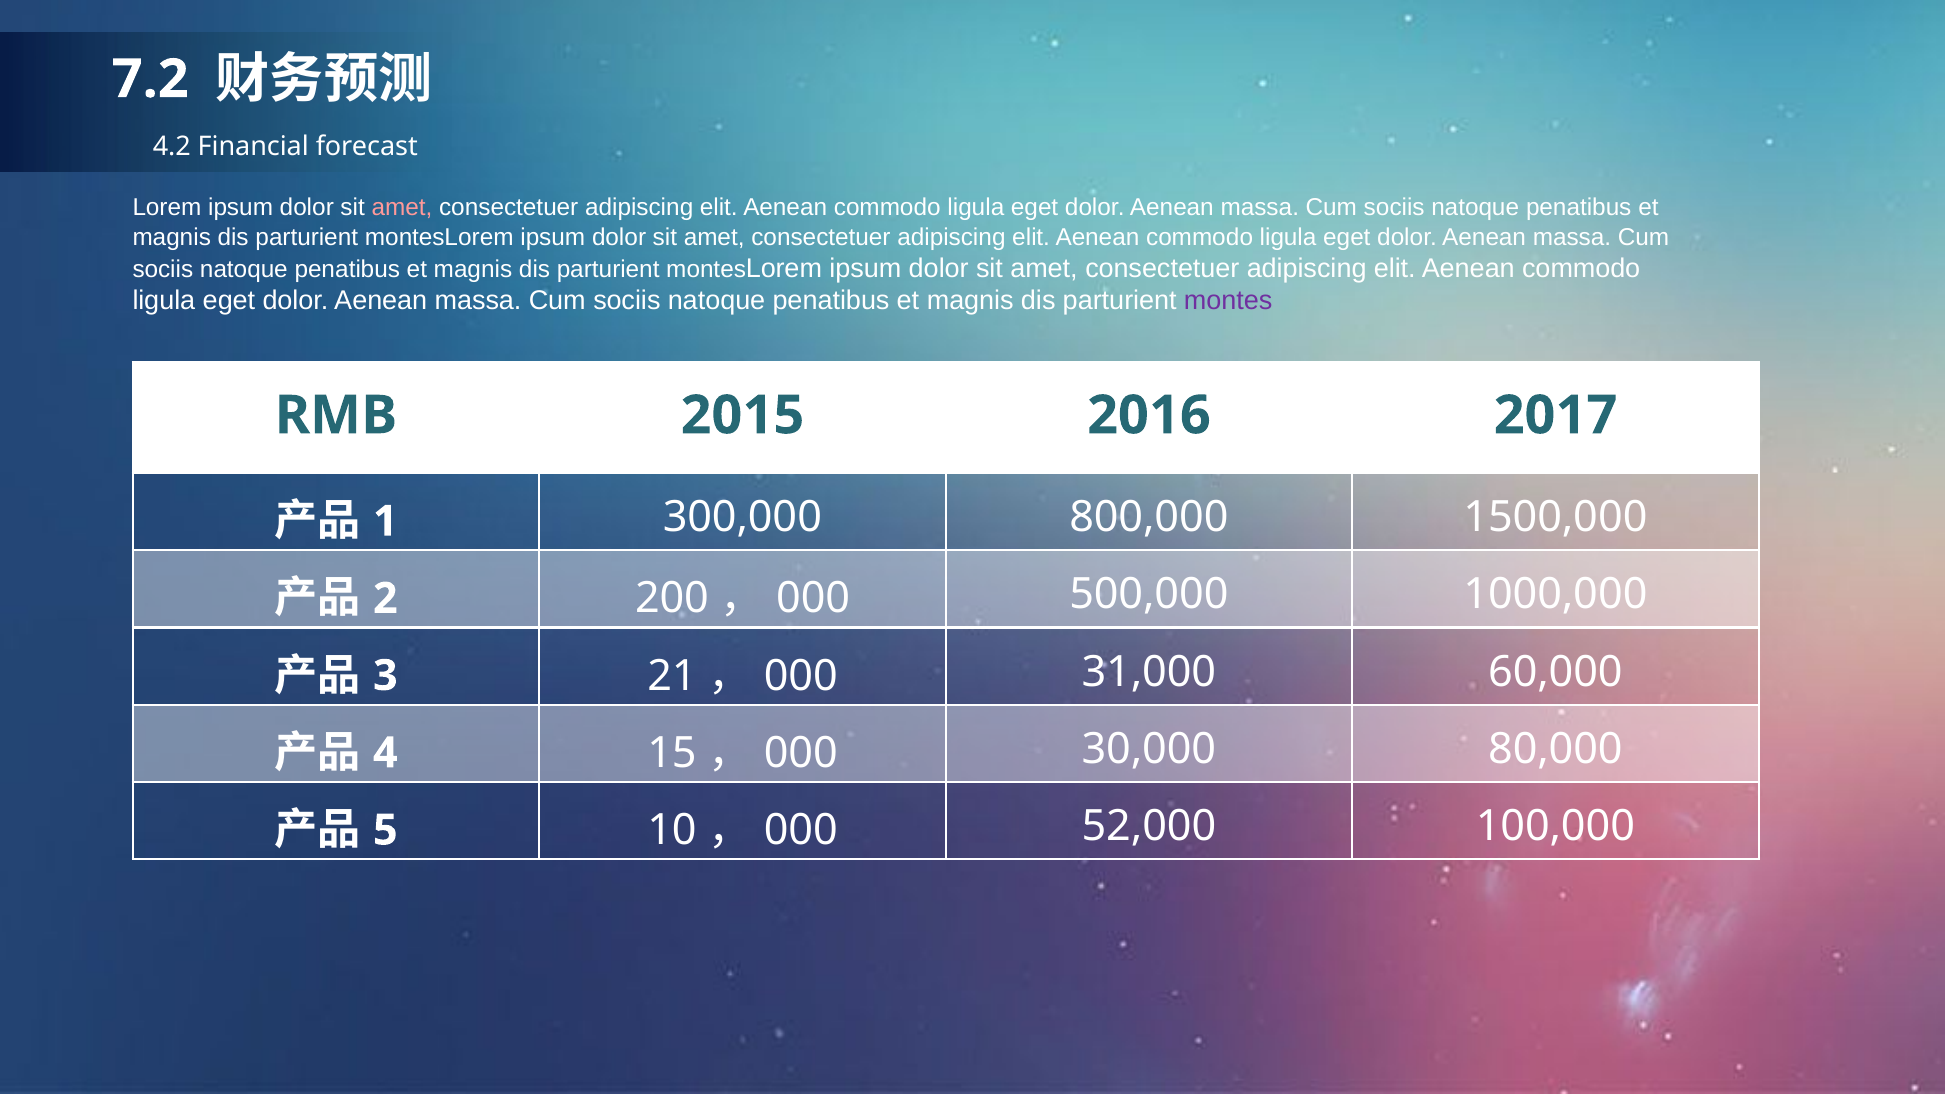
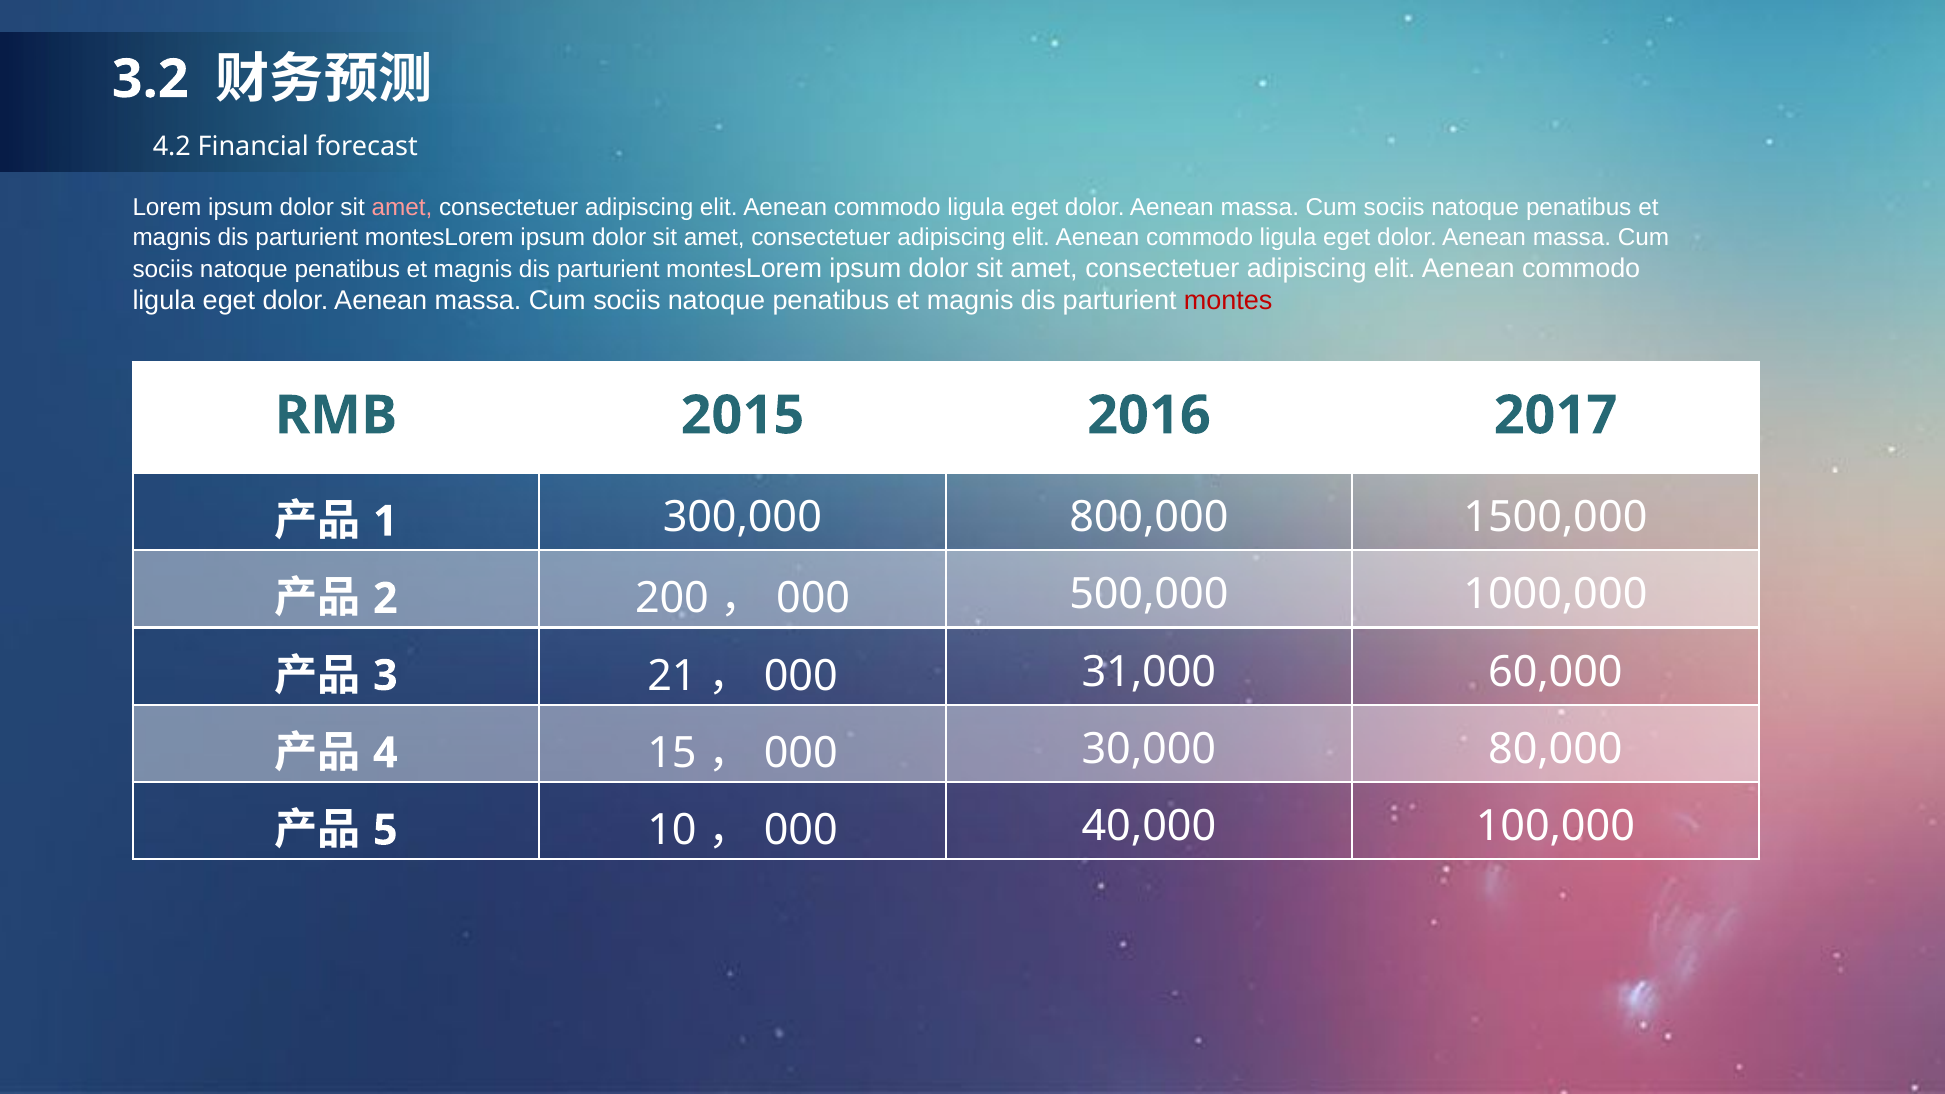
7.2: 7.2 -> 3.2
montes colour: purple -> red
52,000: 52,000 -> 40,000
